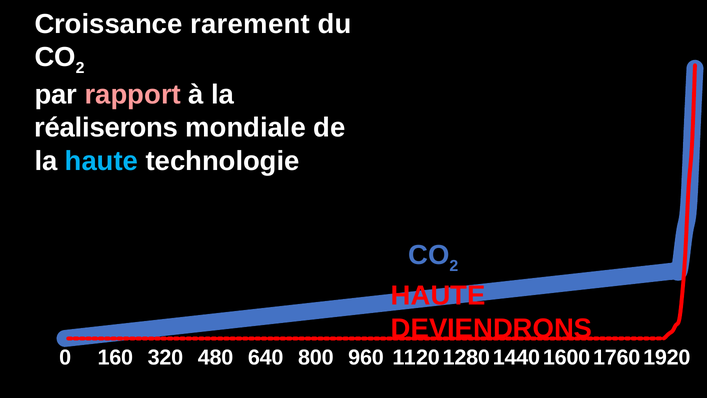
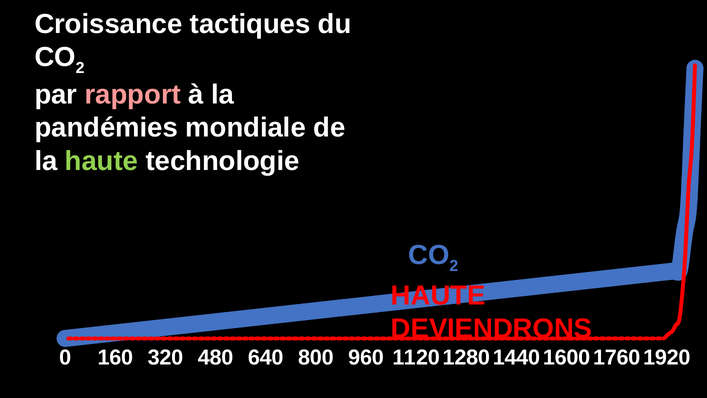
rarement: rarement -> tactiques
réaliserons: réaliserons -> pandémies
haute at (102, 161) colour: light blue -> light green
